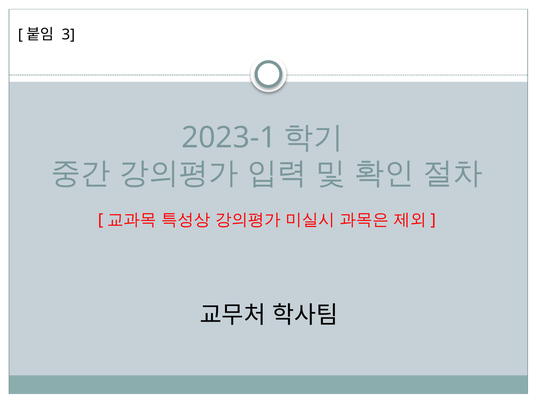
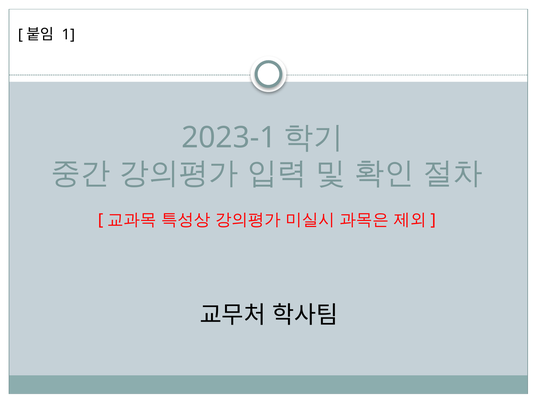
3: 3 -> 1
